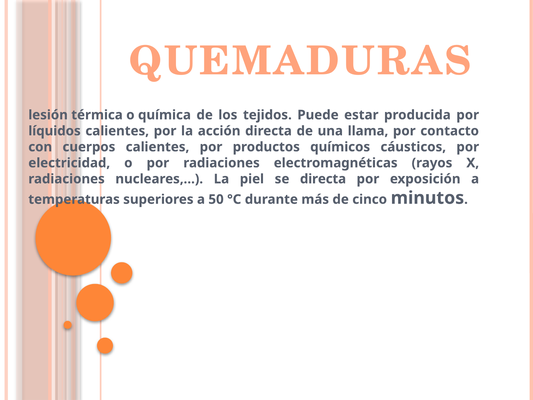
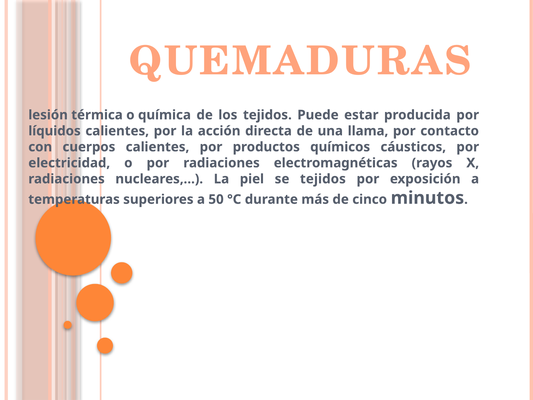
se directa: directa -> tejidos
